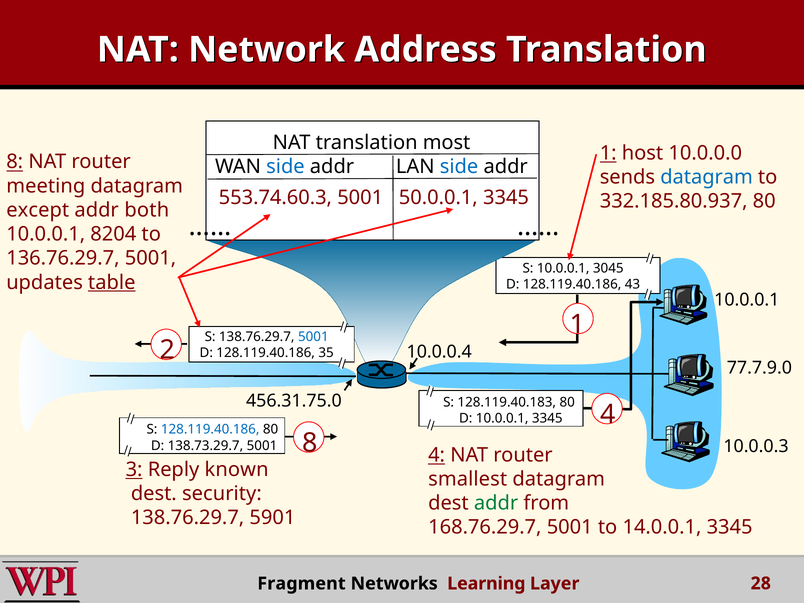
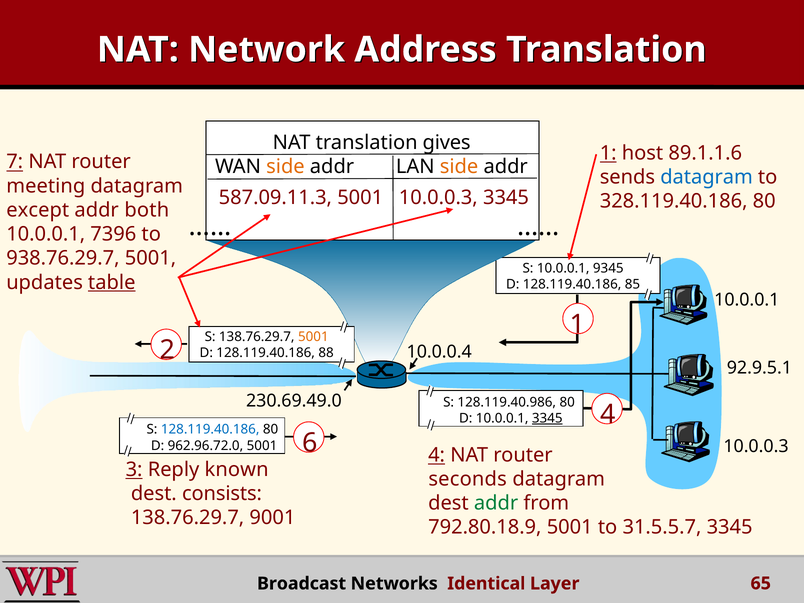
most: most -> gives
10.0.0.0: 10.0.0.0 -> 89.1.1.6
8 at (15, 162): 8 -> 7
side at (285, 167) colour: blue -> orange
side at (459, 167) colour: blue -> orange
553.74.60.3: 553.74.60.3 -> 587.09.11.3
5001 50.0.0.1: 50.0.0.1 -> 10.0.0.3
332.185.80.937: 332.185.80.937 -> 328.119.40.186
8204: 8204 -> 7396
136.76.29.7: 136.76.29.7 -> 938.76.29.7
3045: 3045 -> 9345
43: 43 -> 85
5001 at (313, 337) colour: blue -> orange
35: 35 -> 88
77.7.9.0: 77.7.9.0 -> 92.9.5.1
456.31.75.0: 456.31.75.0 -> 230.69.49.0
128.119.40.183: 128.119.40.183 -> 128.119.40.986
3345 at (547, 418) underline: none -> present
138.73.29.7: 138.73.29.7 -> 962.96.72.0
5001 8: 8 -> 6
smallest: smallest -> seconds
security: security -> consists
5901: 5901 -> 9001
168.76.29.7: 168.76.29.7 -> 792.80.18.9
14.0.0.1: 14.0.0.1 -> 31.5.5.7
Fragment: Fragment -> Broadcast
Learning: Learning -> Identical
28: 28 -> 65
